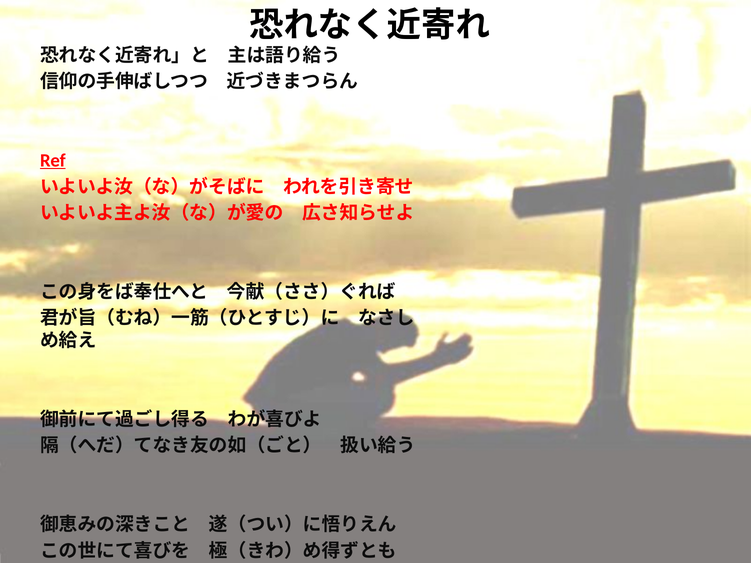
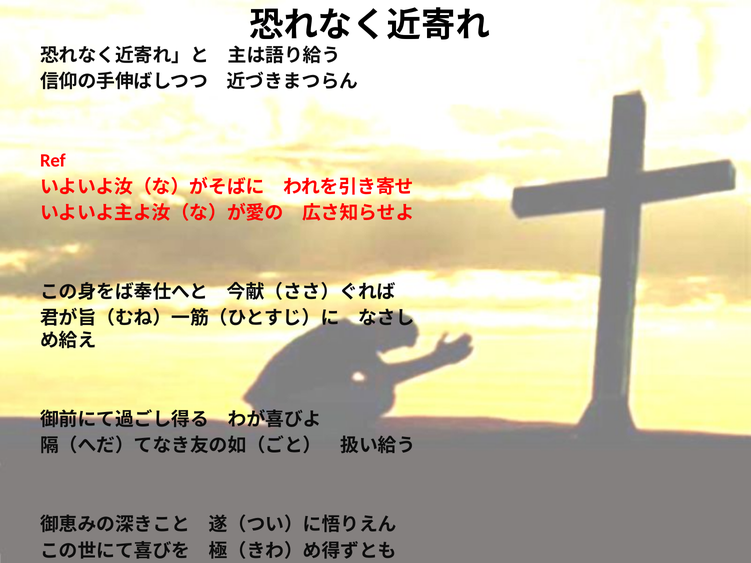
Ref underline: present -> none
